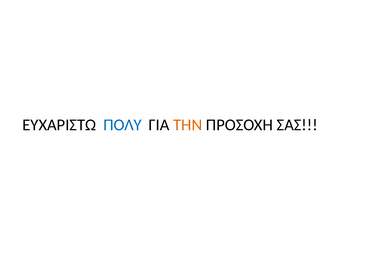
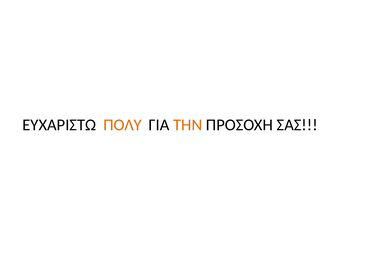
ΠΟΛΥ colour: blue -> orange
